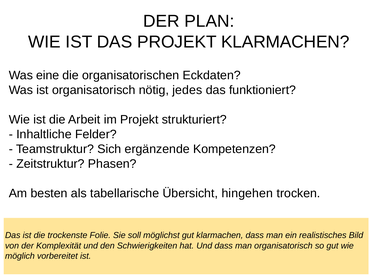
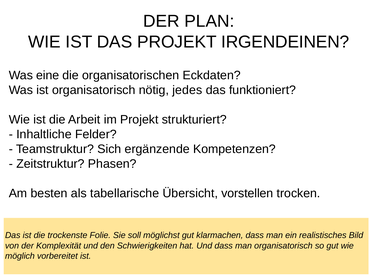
PROJEKT KLARMACHEN: KLARMACHEN -> IRGENDEINEN
hingehen: hingehen -> vorstellen
